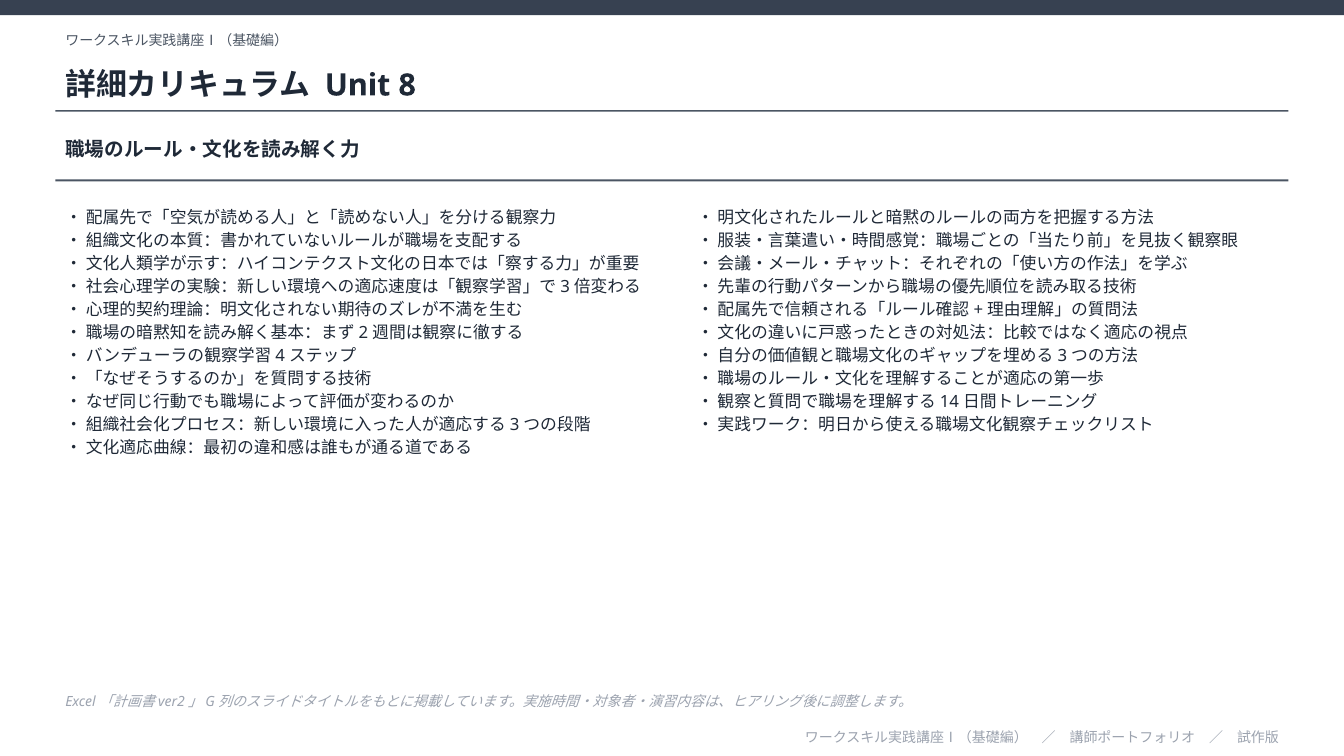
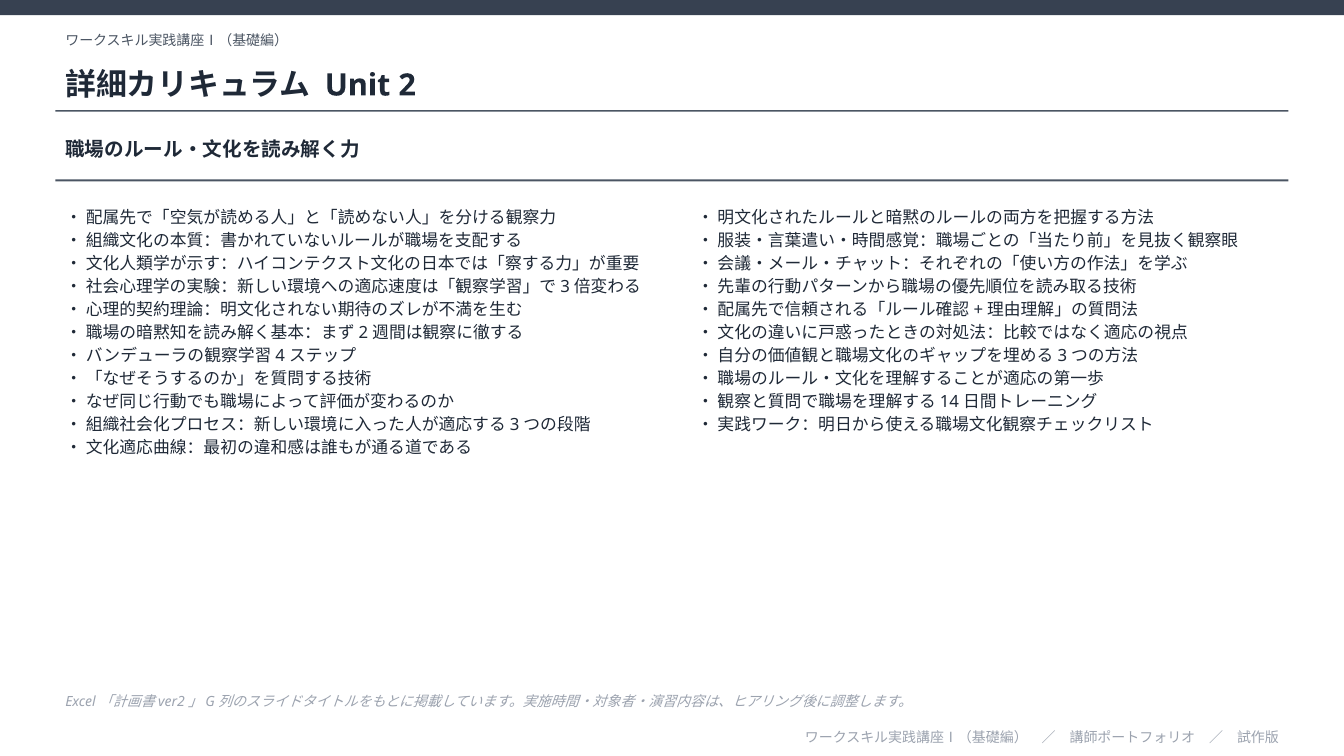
8: 8 -> 2
